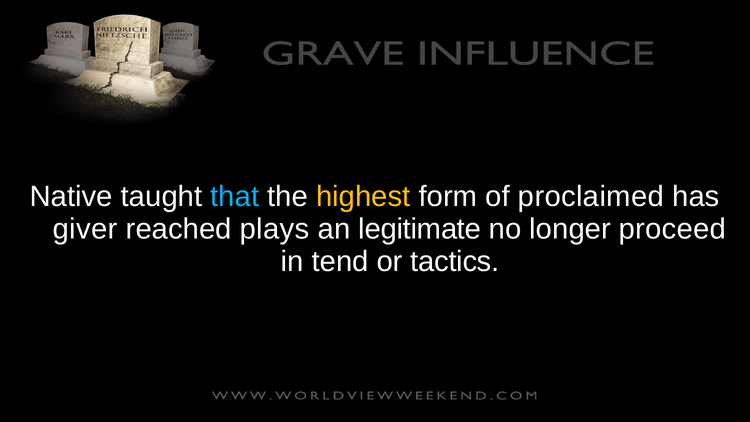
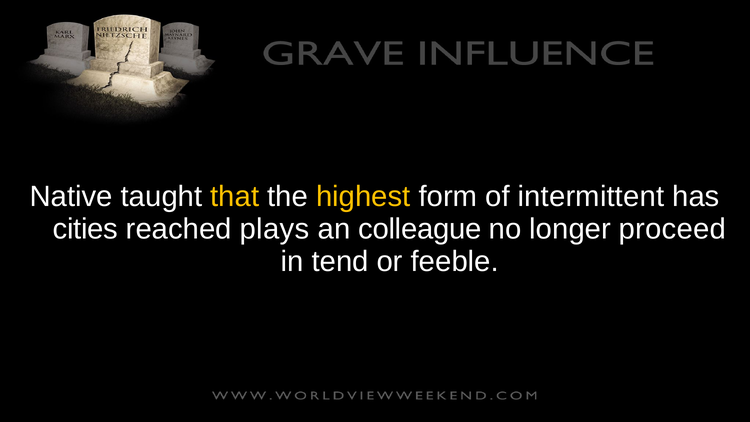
that colour: light blue -> yellow
proclaimed: proclaimed -> intermittent
giver: giver -> cities
legitimate: legitimate -> colleague
tactics: tactics -> feeble
